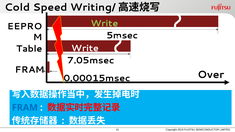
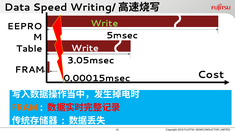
Cold: Cold -> Data
7.05msec: 7.05msec -> 3.05msec
Over: Over -> Cost
FRAM at (25, 108) colour: blue -> orange
